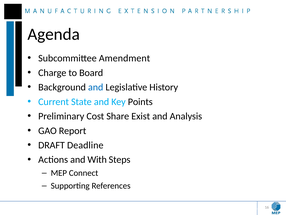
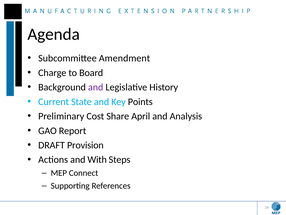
and at (96, 87) colour: blue -> purple
Exist: Exist -> April
Deadline: Deadline -> Provision
